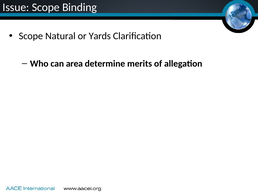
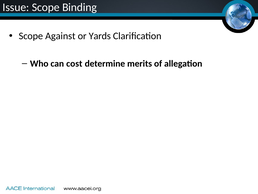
Natural: Natural -> Against
area: area -> cost
